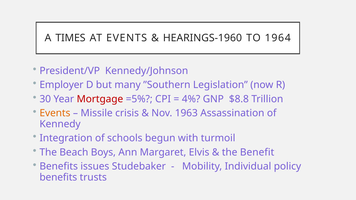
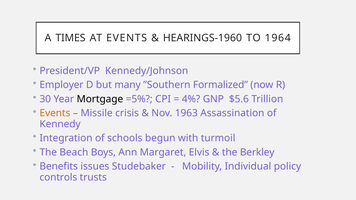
Legislation: Legislation -> Formalized
Mortgage colour: red -> black
$8.8: $8.8 -> $5.6
Benefit: Benefit -> Berkley
benefits at (58, 177): benefits -> controls
